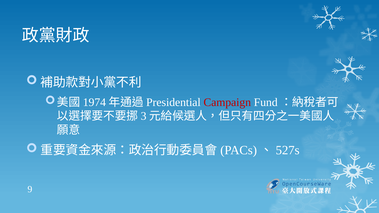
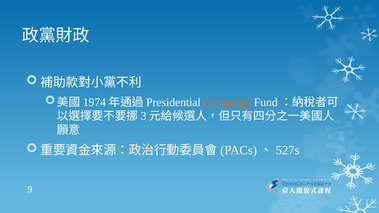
Campaign colour: red -> orange
